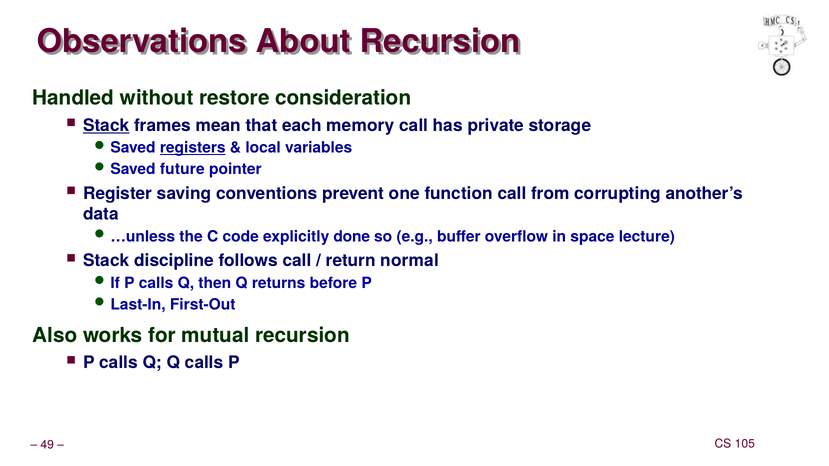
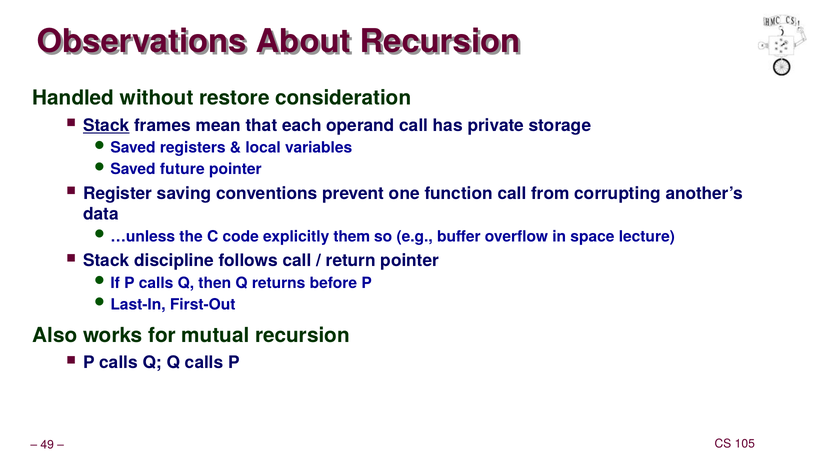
memory: memory -> operand
registers underline: present -> none
done: done -> them
return normal: normal -> pointer
